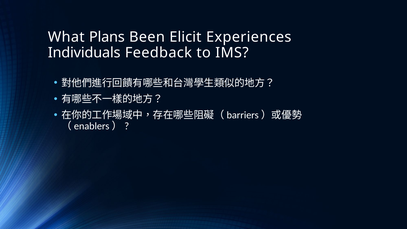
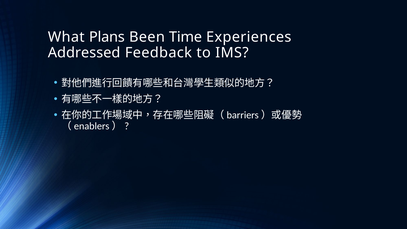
Elicit: Elicit -> Time
Individuals: Individuals -> Addressed
